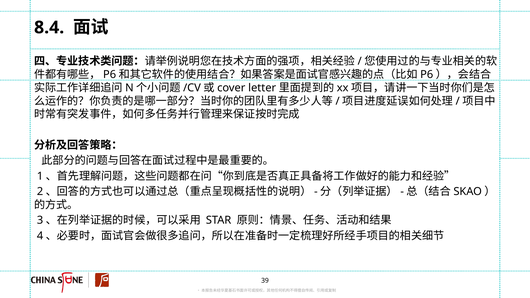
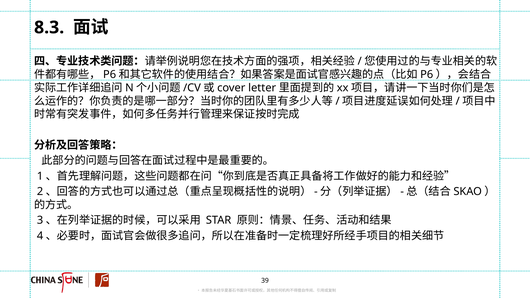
8.4: 8.4 -> 8.3
